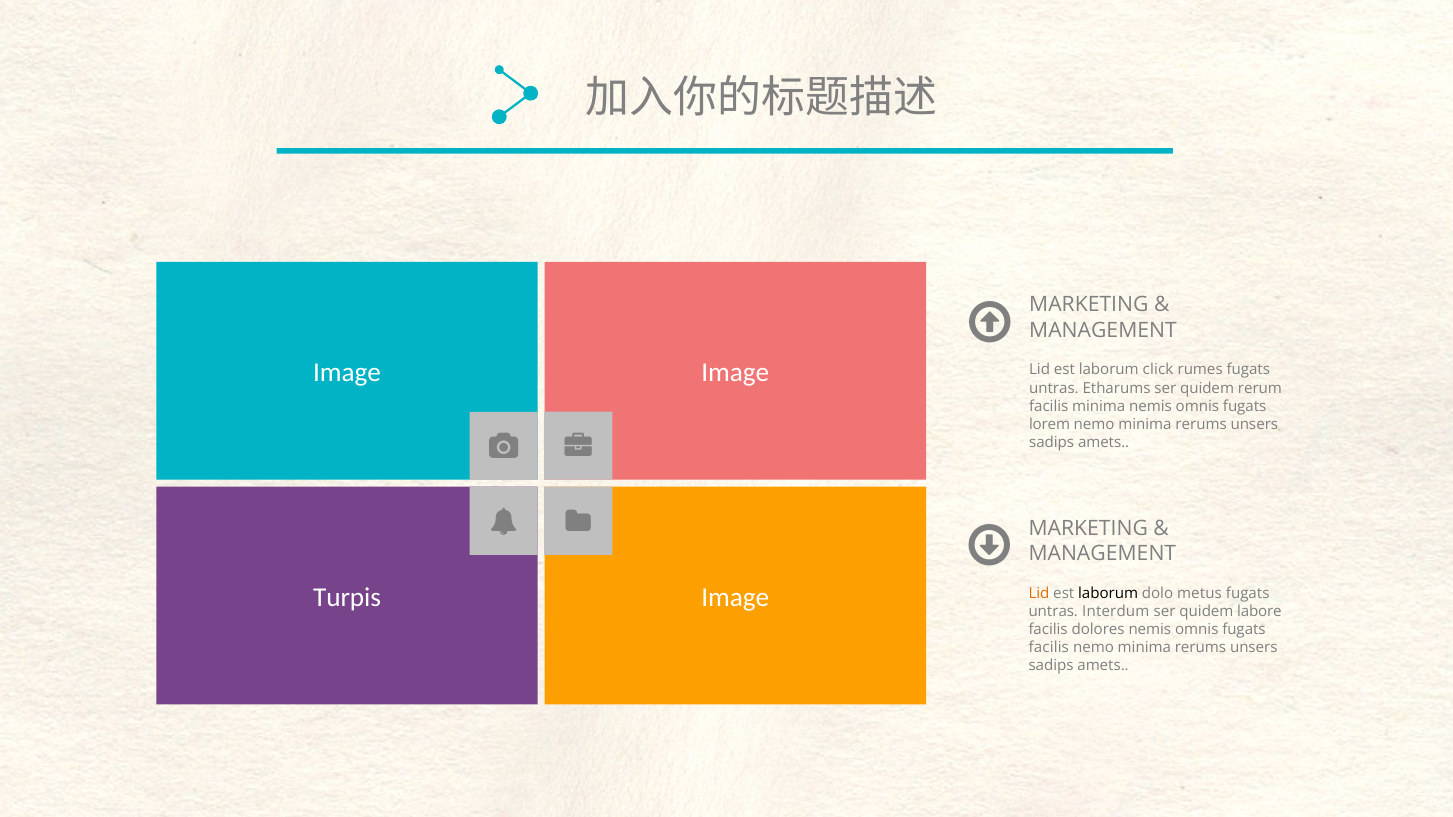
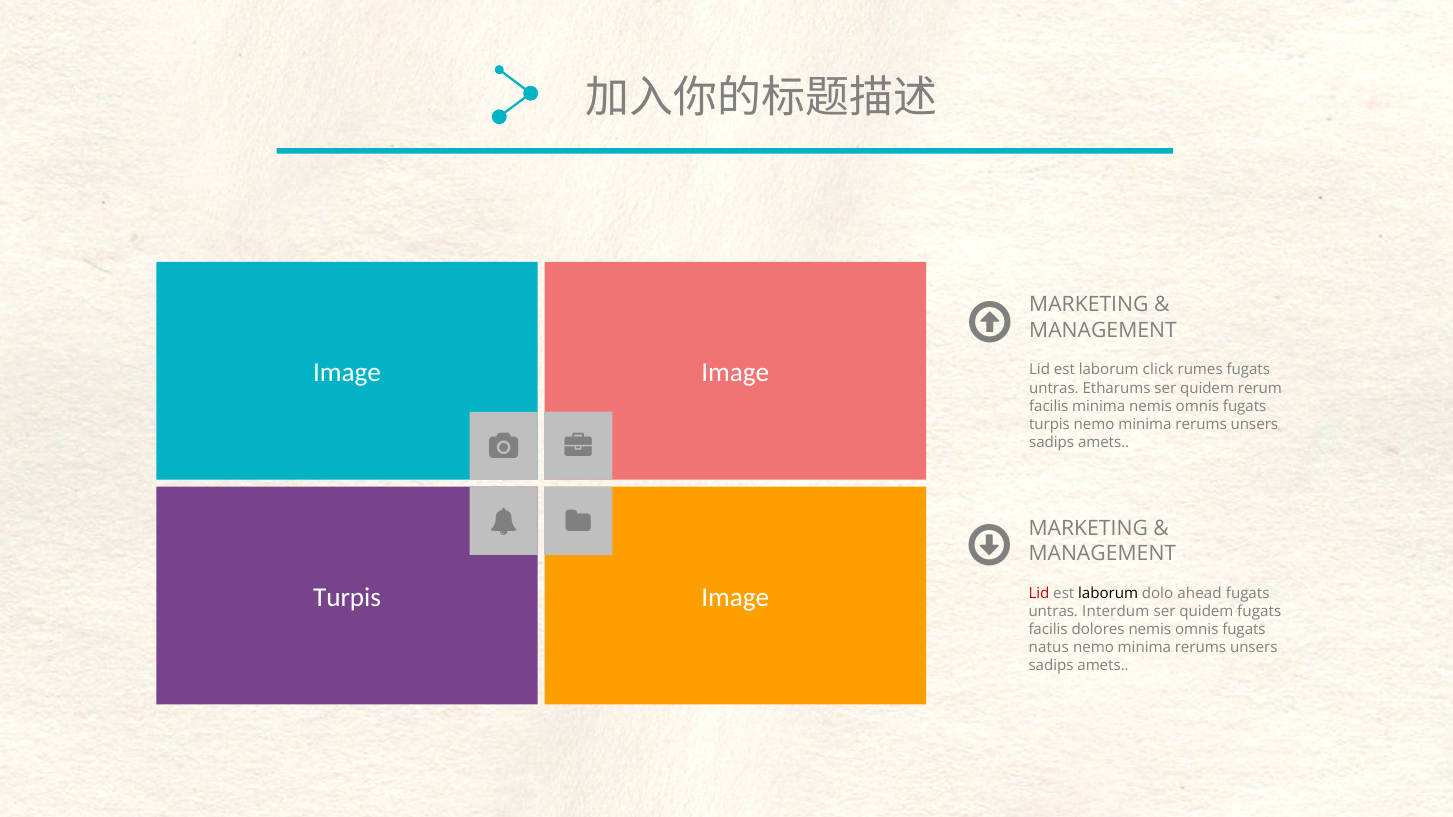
lorem at (1050, 425): lorem -> turpis
Lid at (1039, 594) colour: orange -> red
metus: metus -> ahead
quidem labore: labore -> fugats
facilis at (1049, 648): facilis -> natus
